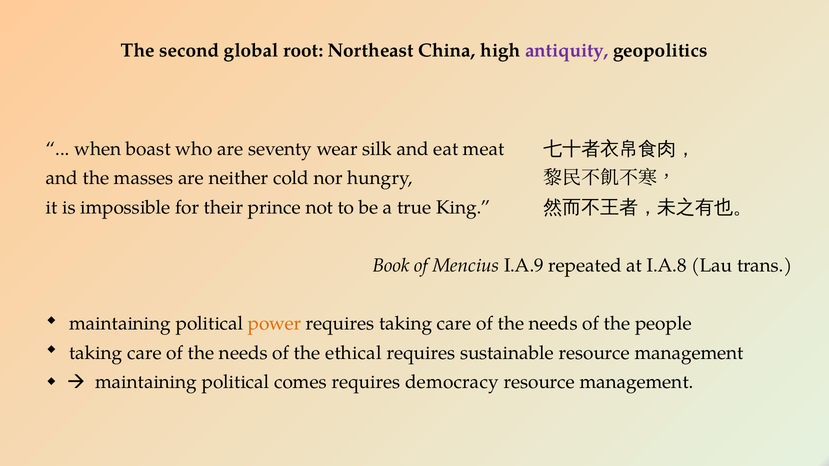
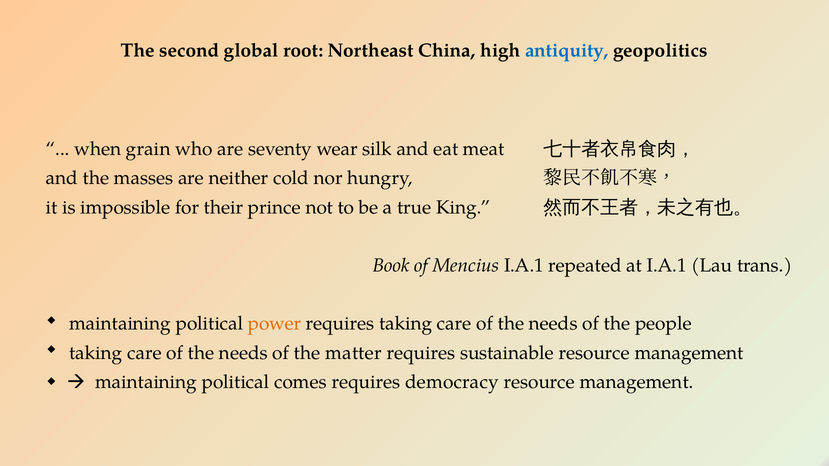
antiquity colour: purple -> blue
boast: boast -> grain
Mencius I.A.9: I.A.9 -> I.A.1
at I.A.8: I.A.8 -> I.A.1
ethical: ethical -> matter
